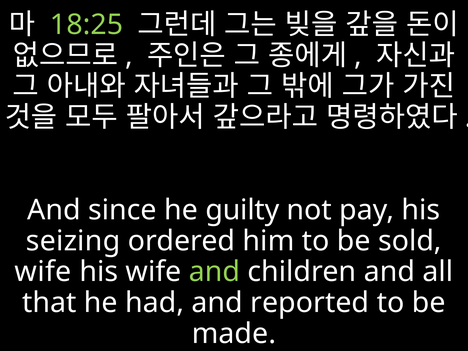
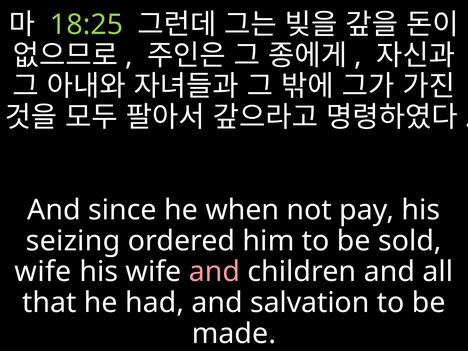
guilty: guilty -> when
and at (214, 272) colour: light green -> pink
reported: reported -> salvation
